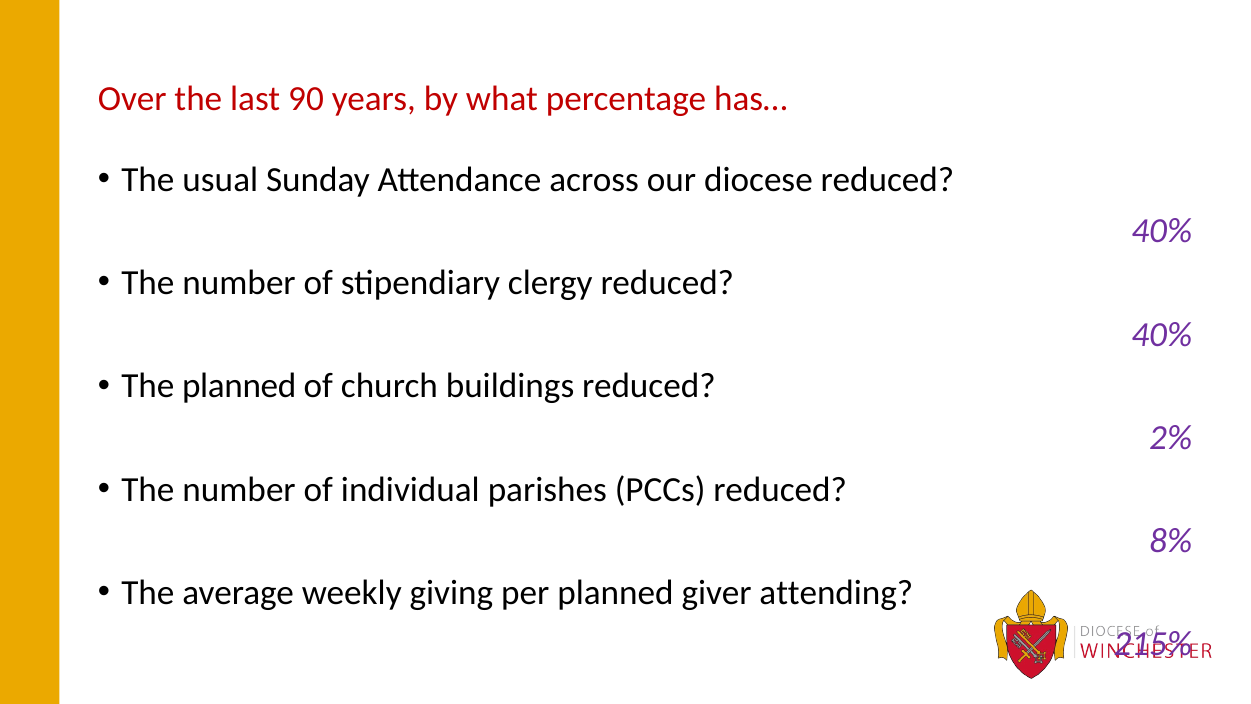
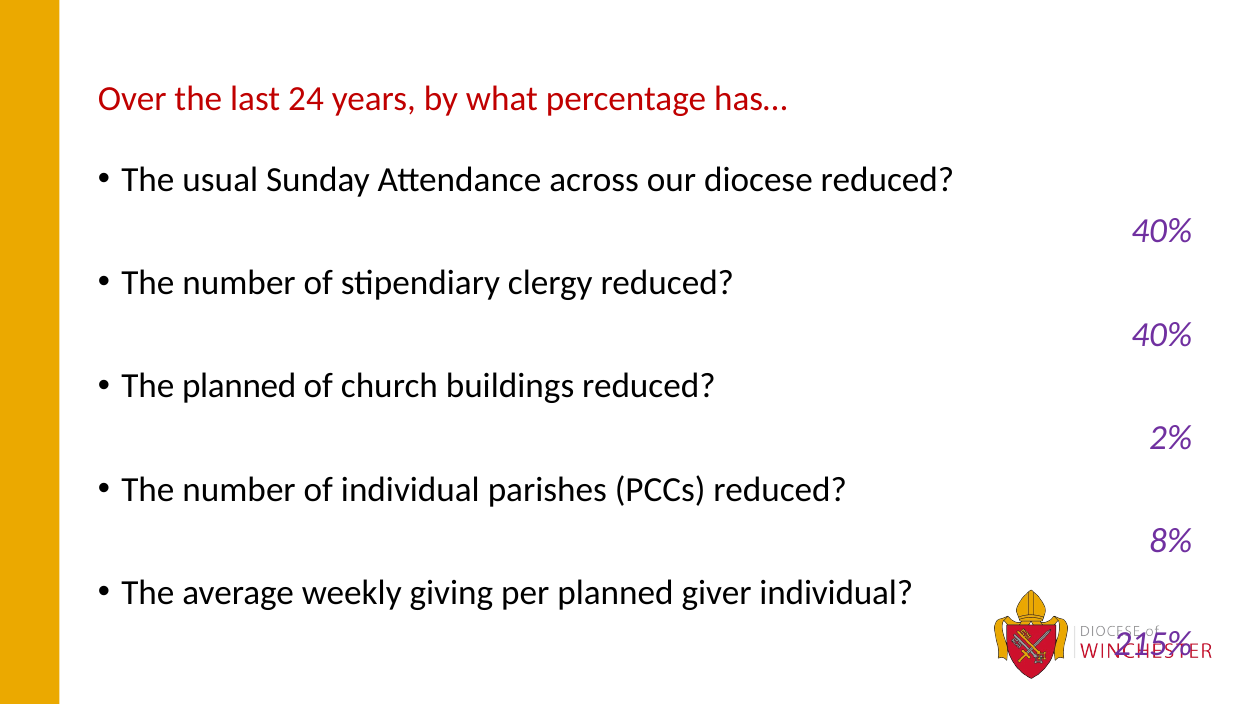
90: 90 -> 24
giver attending: attending -> individual
